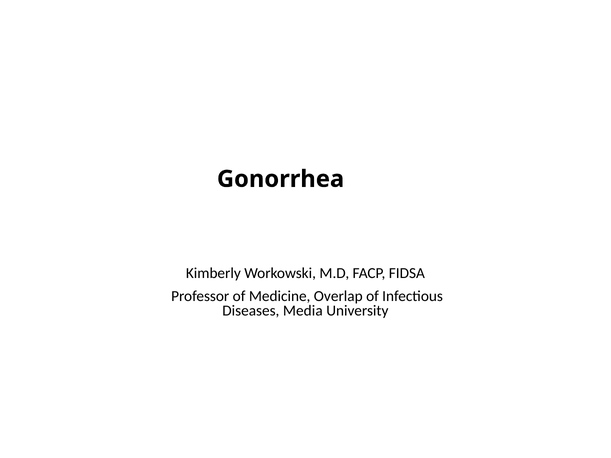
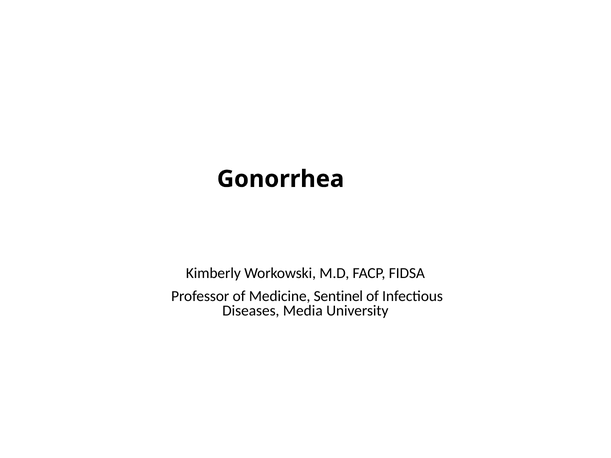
Overlap: Overlap -> Sentinel
